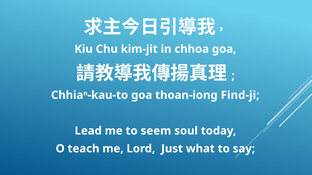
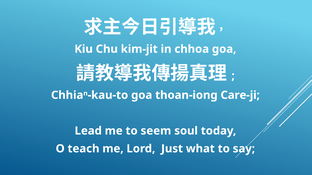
Find-ji: Find-ji -> Care-ji
